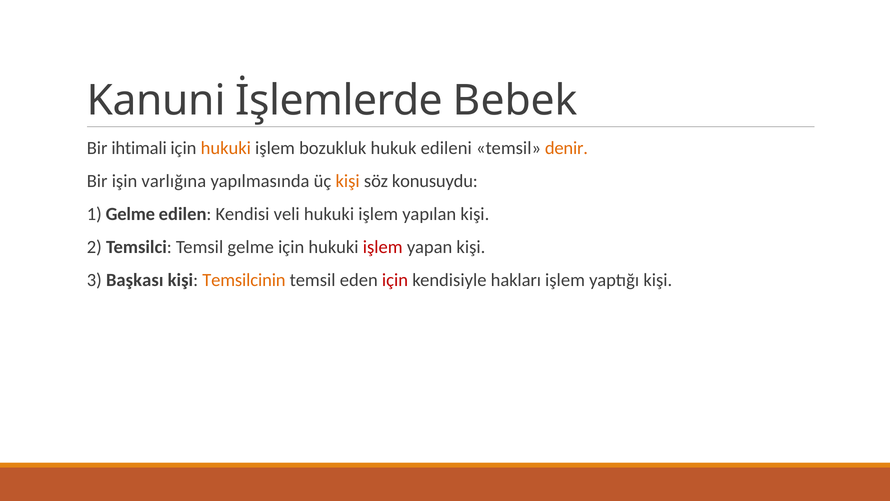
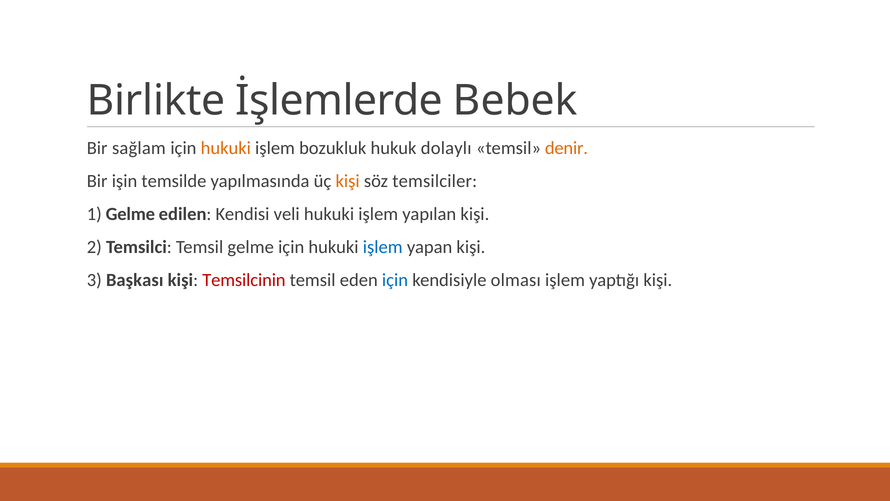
Kanuni: Kanuni -> Birlikte
ihtimali: ihtimali -> sağlam
edileni: edileni -> dolaylı
varlığına: varlığına -> temsilde
konusuydu: konusuydu -> temsilciler
işlem at (383, 247) colour: red -> blue
Temsilcinin colour: orange -> red
için at (395, 280) colour: red -> blue
hakları: hakları -> olması
